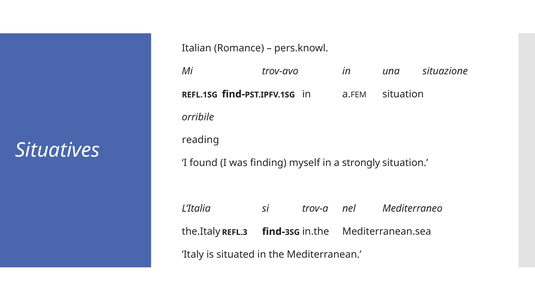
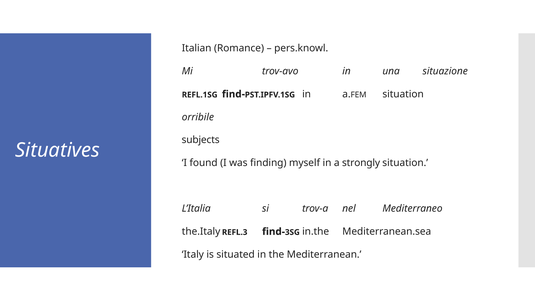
reading: reading -> subjects
